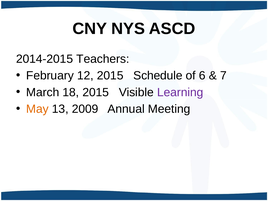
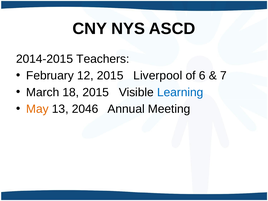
Schedule: Schedule -> Liverpool
Learning colour: purple -> blue
2009: 2009 -> 2046
